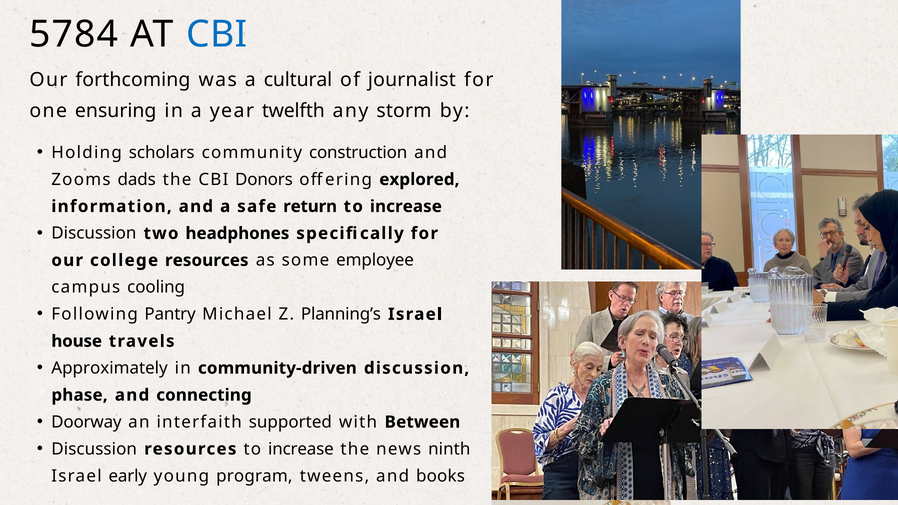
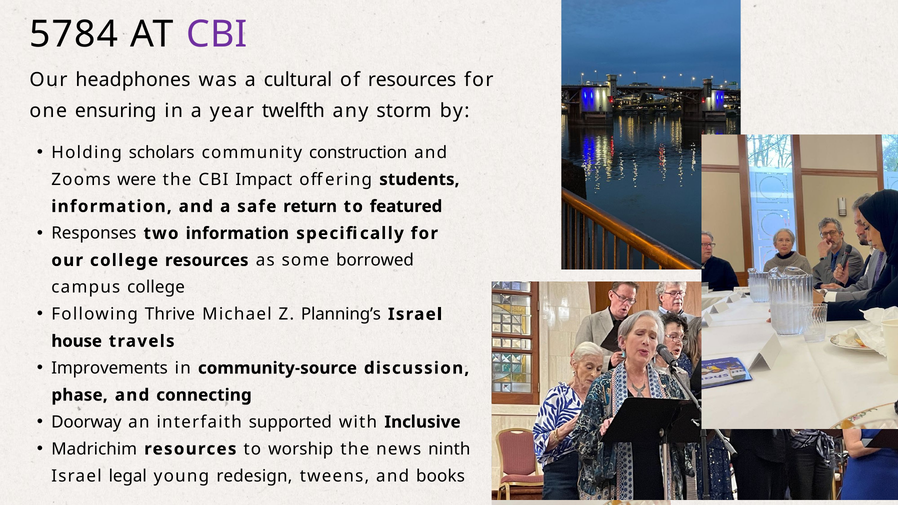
CBI at (217, 34) colour: blue -> purple
forthcoming: forthcoming -> headphones
of journalist: journalist -> resources
dads: dads -> were
Donors: Donors -> Impact
explored: explored -> students
increase at (406, 206): increase -> featured
Discussion at (94, 233): Discussion -> Responses
two headphones: headphones -> information
employee: employee -> borrowed
campus cooling: cooling -> college
Pantry: Pantry -> Thrive
Approximately: Approximately -> Improvements
community-driven: community-driven -> community-source
Between: Between -> Inclusive
Discussion at (94, 449): Discussion -> Madrichim
resources to increase: increase -> worship
early: early -> legal
program: program -> redesign
